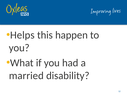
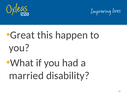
Helps: Helps -> Great
